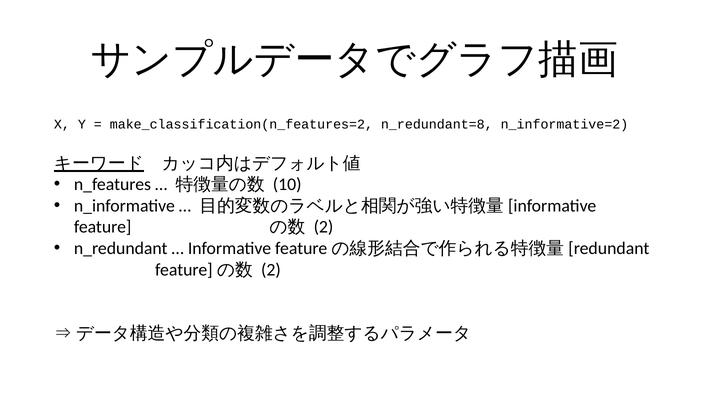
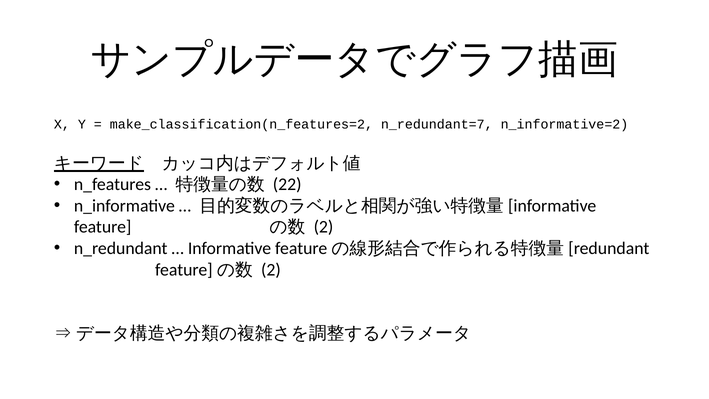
n_redundant=8: n_redundant=8 -> n_redundant=7
10: 10 -> 22
